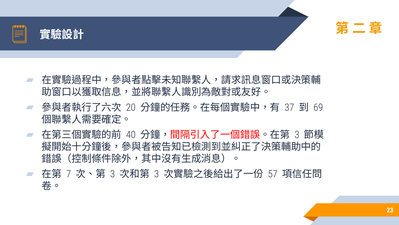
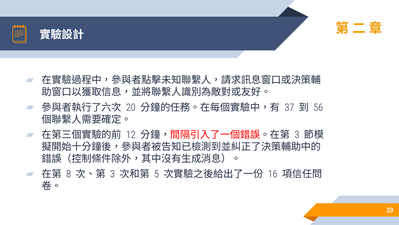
69: 69 -> 56
40: 40 -> 12
7: 7 -> 8
3 at (156, 174): 3 -> 5
57: 57 -> 16
